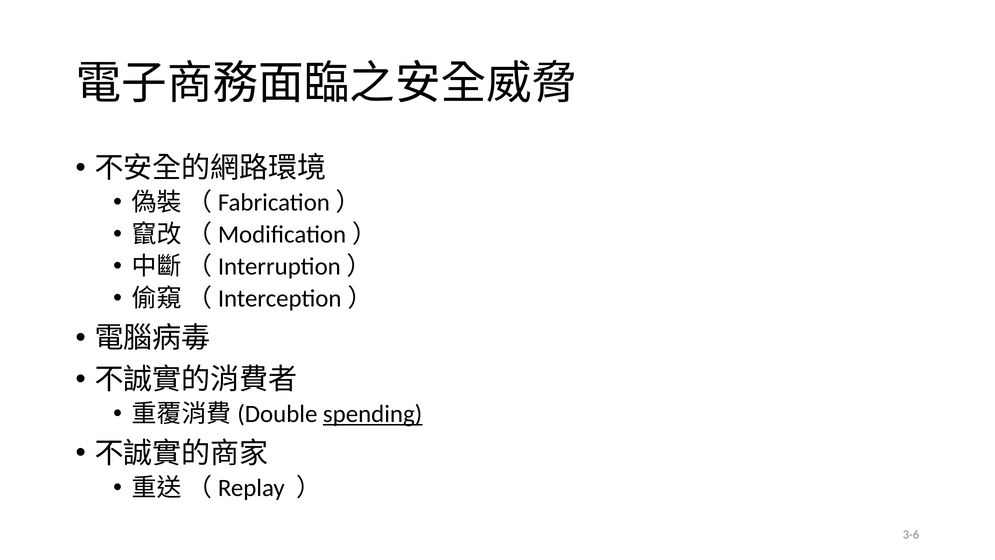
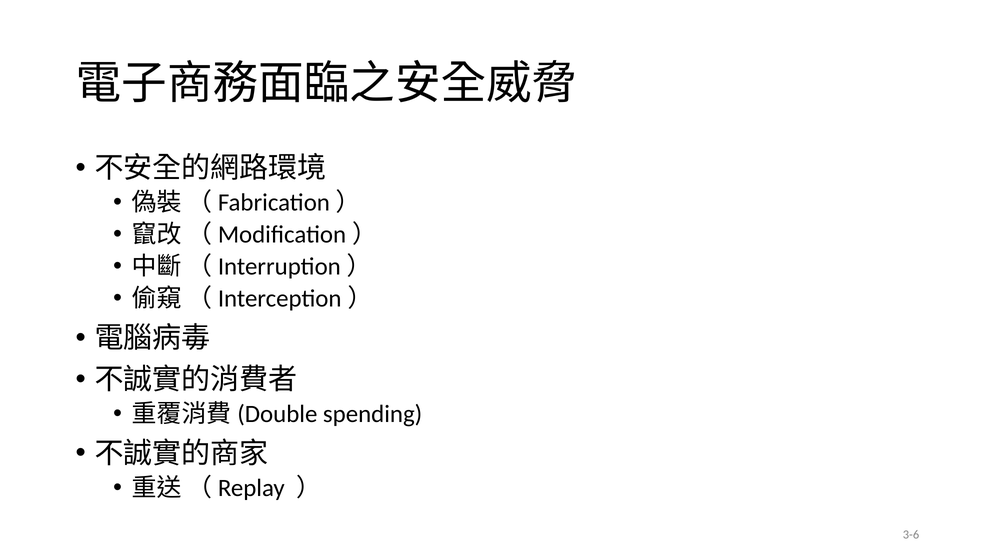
spending underline: present -> none
